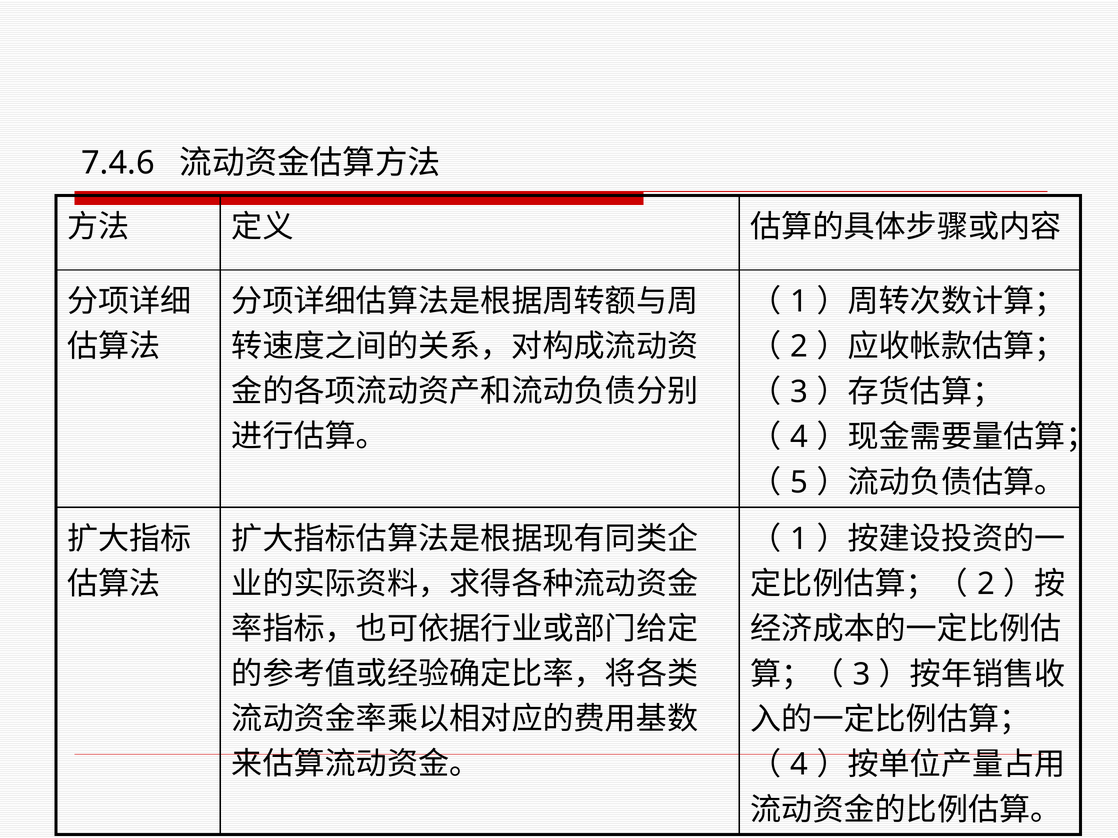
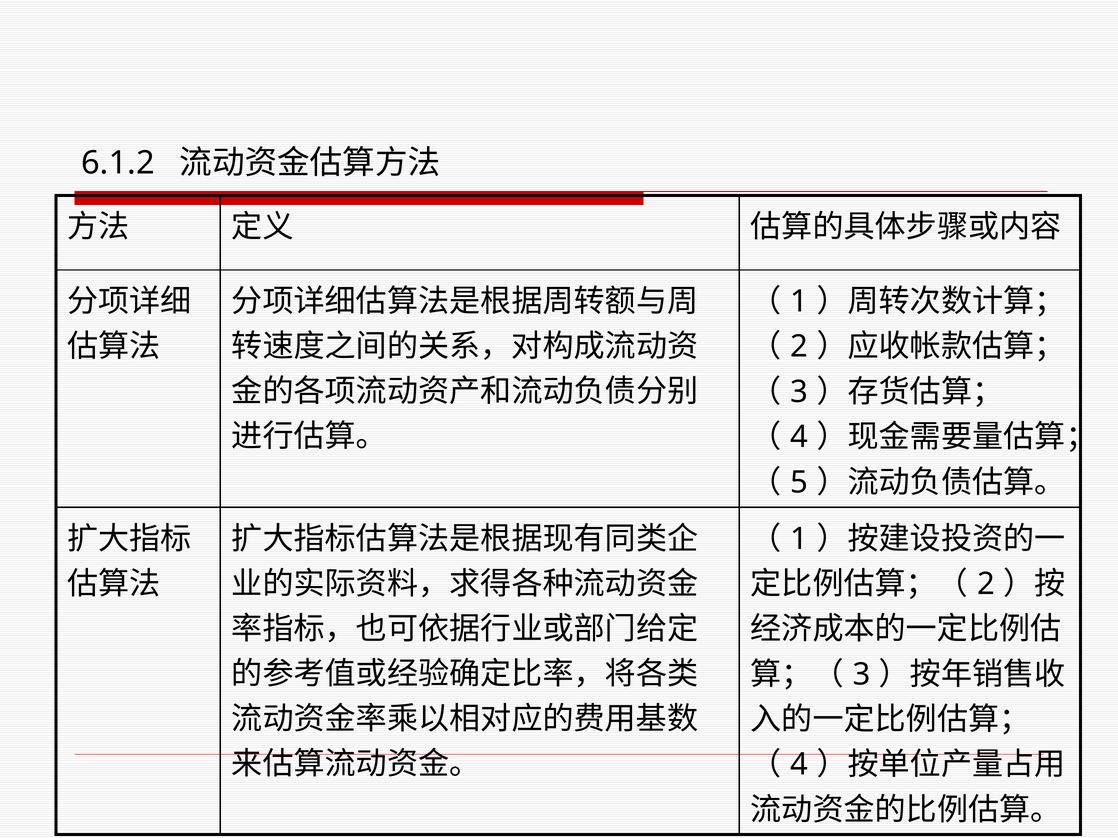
7.4.6: 7.4.6 -> 6.1.2
